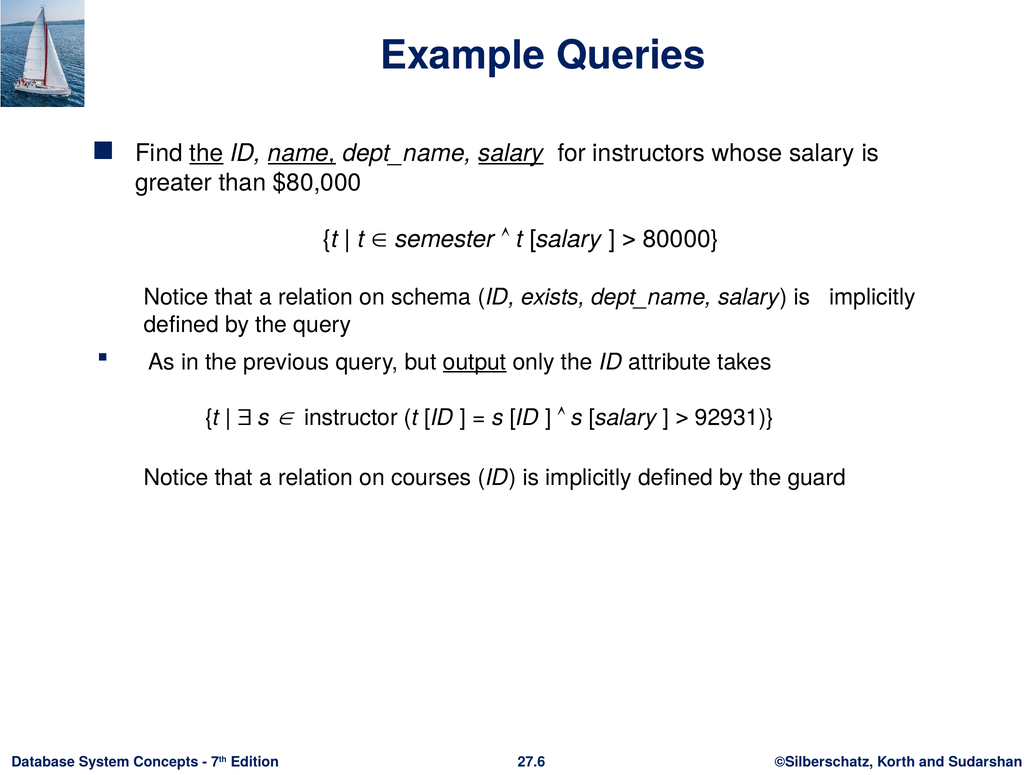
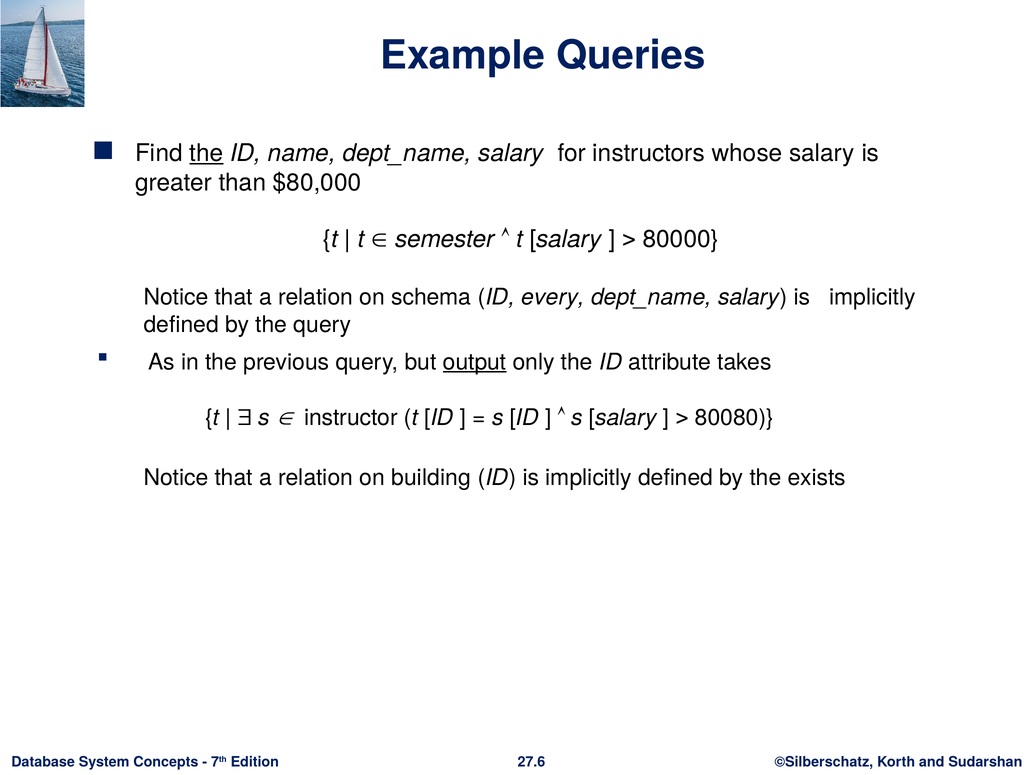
name underline: present -> none
salary at (511, 153) underline: present -> none
exists: exists -> every
92931: 92931 -> 80080
courses: courses -> building
guard: guard -> exists
